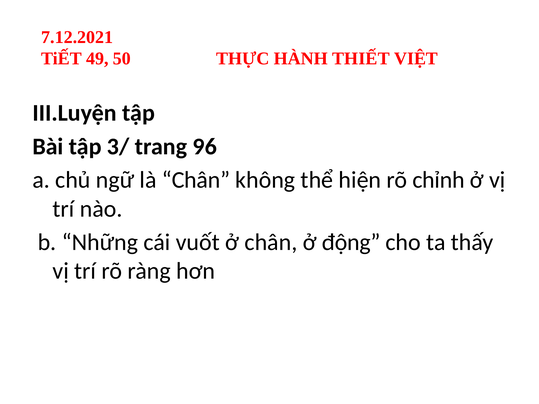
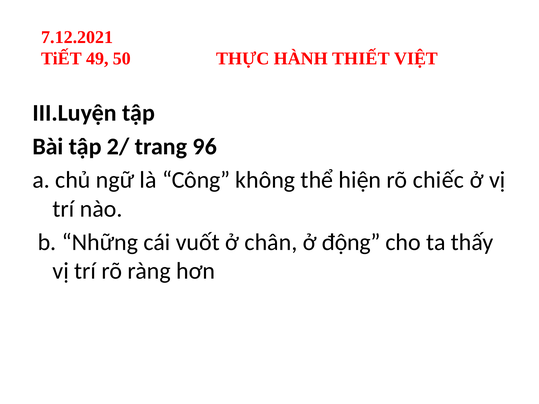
3/: 3/ -> 2/
là Chân: Chân -> Công
chỉnh: chỉnh -> chiếc
